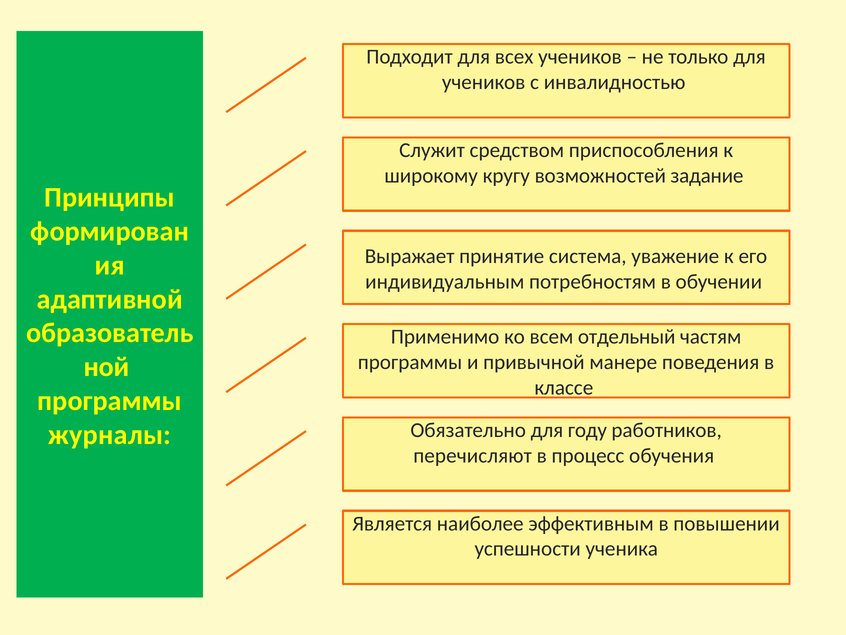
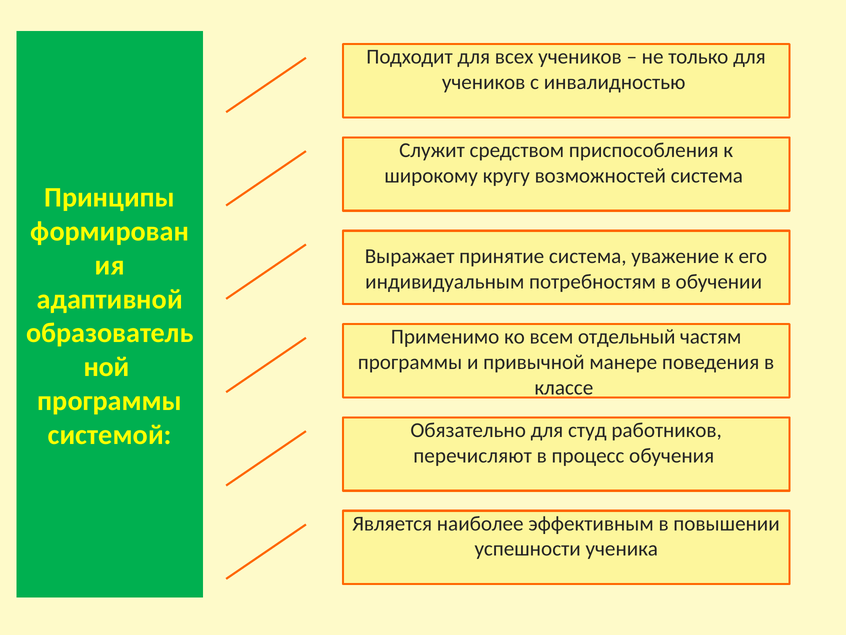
возможностей задание: задание -> система
году: году -> студ
журналы: журналы -> системой
